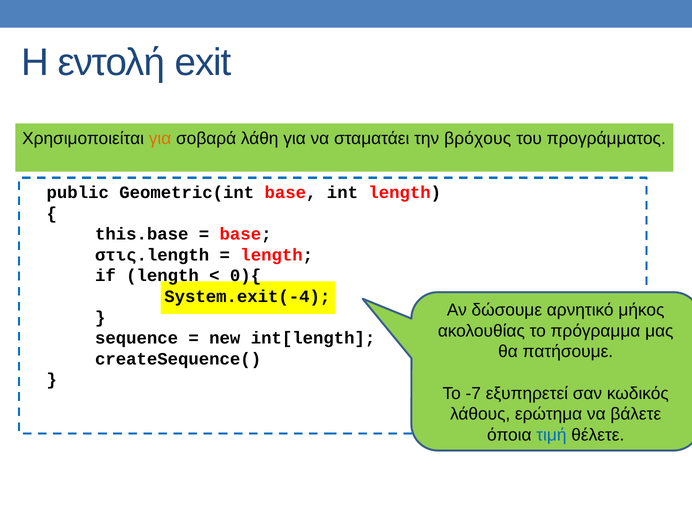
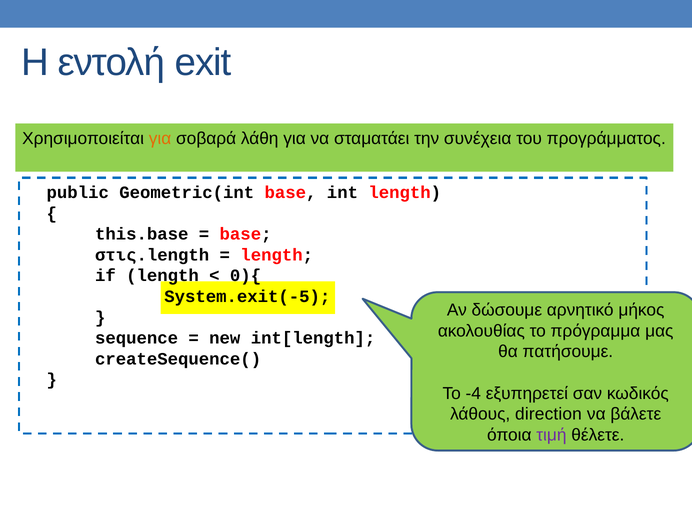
βρόχους: βρόχους -> συνέχεια
System.exit(-4: System.exit(-4 -> System.exit(-5
-7: -7 -> -4
ερώτημα: ερώτημα -> direction
τιμή colour: blue -> purple
